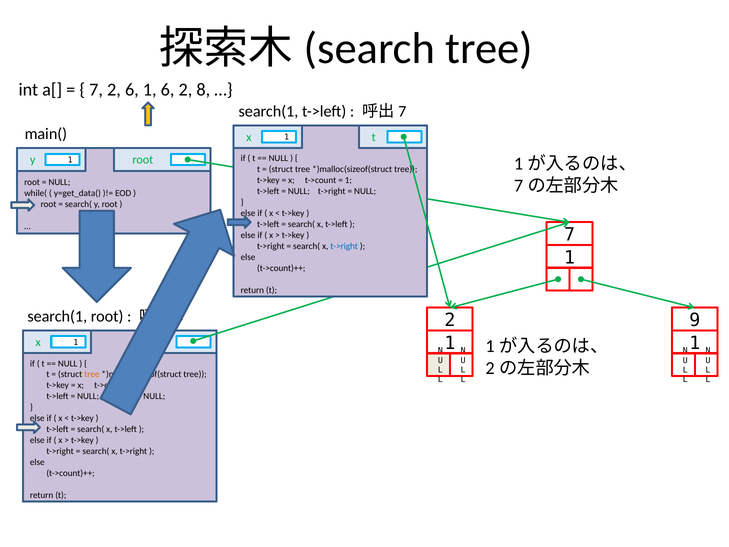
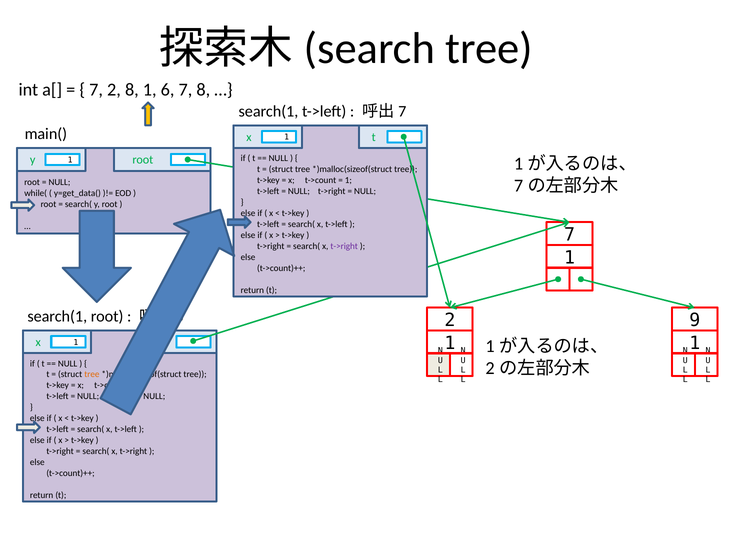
2 6: 6 -> 8
6 2: 2 -> 7
t->right at (344, 246) colour: blue -> purple
